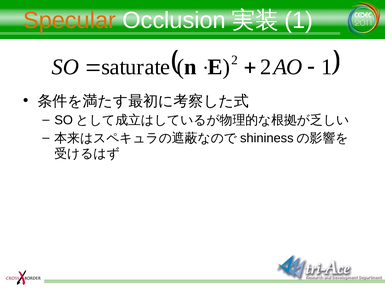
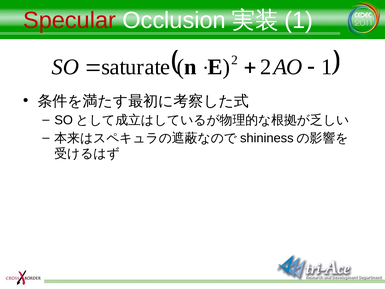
Specular colour: orange -> red
